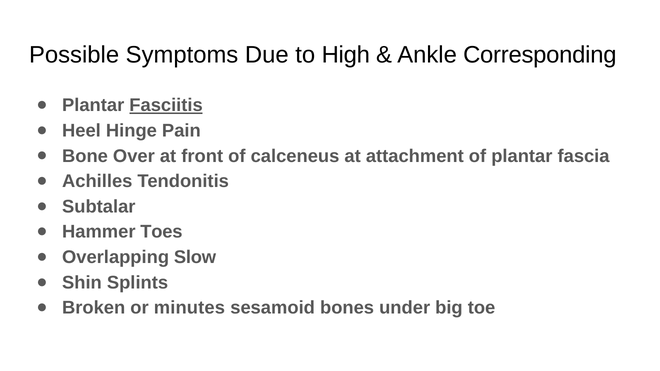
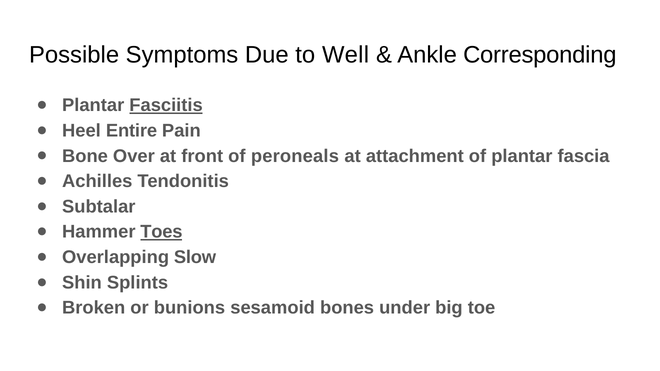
High: High -> Well
Hinge: Hinge -> Entire
calceneus: calceneus -> peroneals
Toes underline: none -> present
minutes: minutes -> bunions
